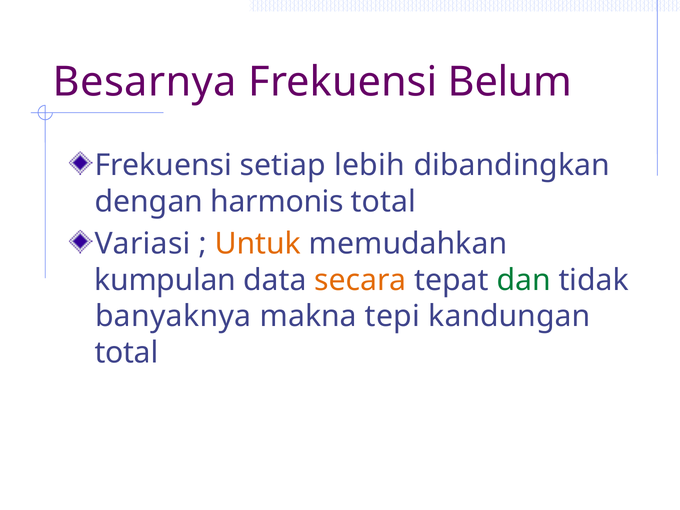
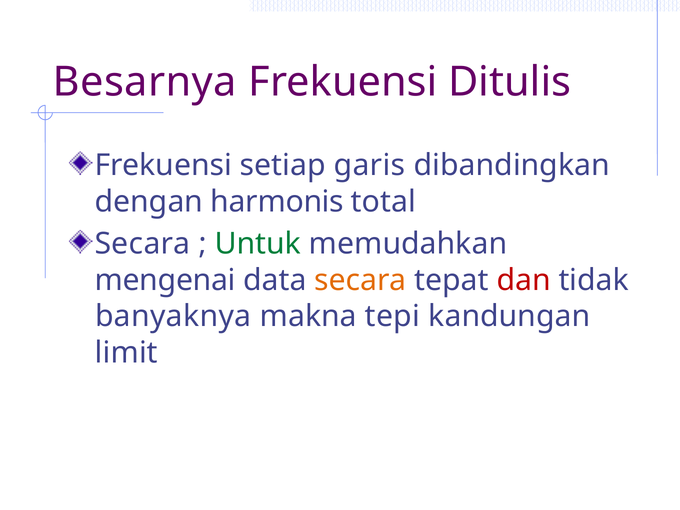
Belum: Belum -> Ditulis
lebih: lebih -> garis
Variasi at (143, 244): Variasi -> Secara
Untuk colour: orange -> green
kumpulan: kumpulan -> mengenai
dan colour: green -> red
total at (126, 353): total -> limit
